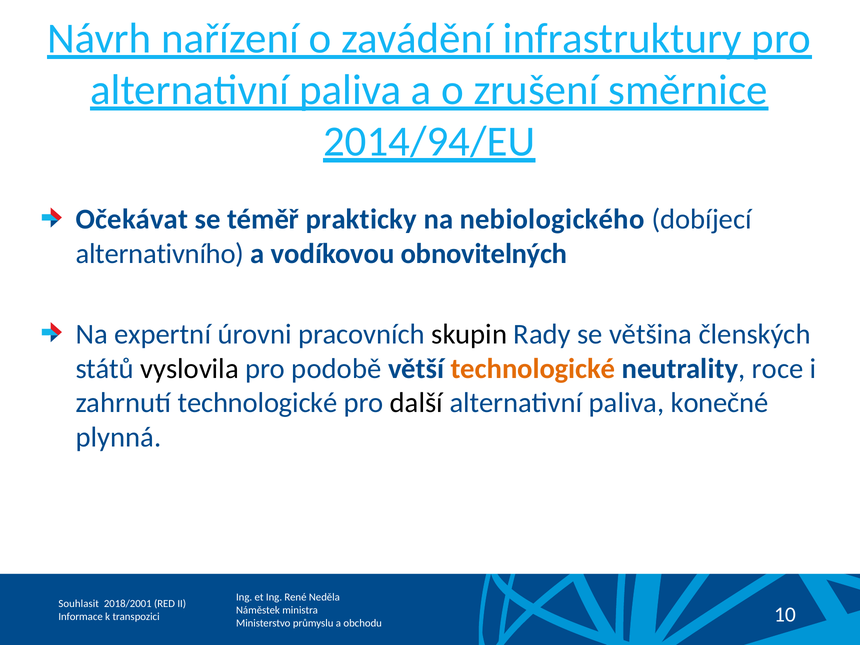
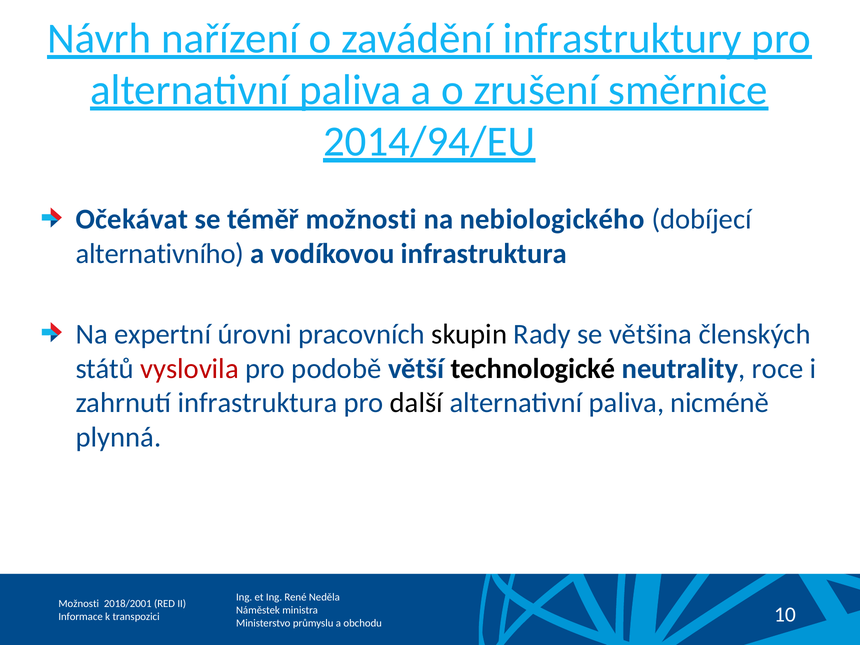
téměř prakticky: prakticky -> možnosti
vodíkovou obnovitelných: obnovitelných -> infrastruktura
vyslovila colour: black -> red
technologické at (533, 369) colour: orange -> black
zahrnutí technologické: technologické -> infrastruktura
konečné: konečné -> nicméně
Souhlasit at (79, 604): Souhlasit -> Možnosti
